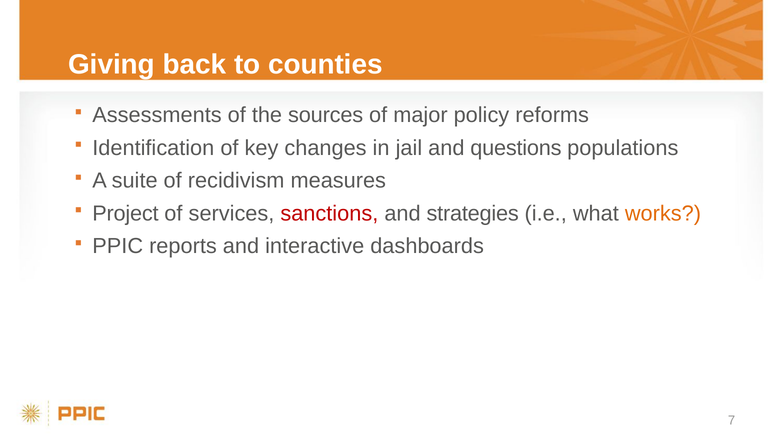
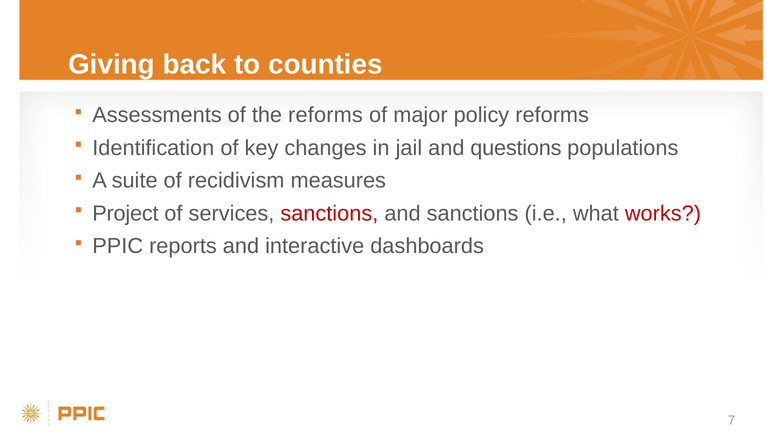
the sources: sources -> reforms
and strategies: strategies -> sanctions
works colour: orange -> red
